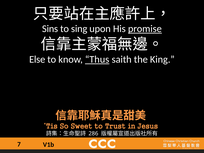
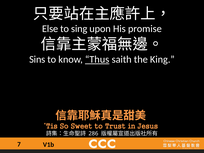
Sins: Sins -> Else
promise underline: present -> none
Else: Else -> Sins
